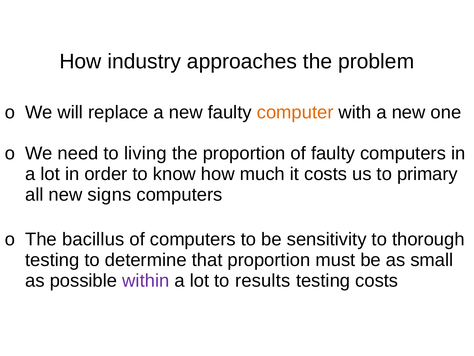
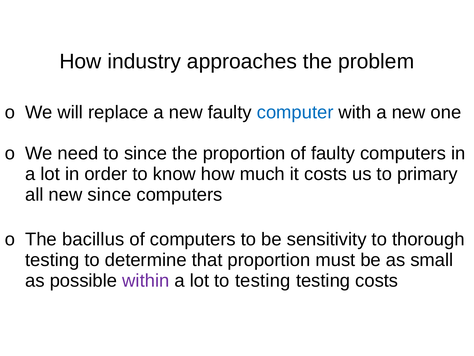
computer colour: orange -> blue
to living: living -> since
new signs: signs -> since
to results: results -> testing
